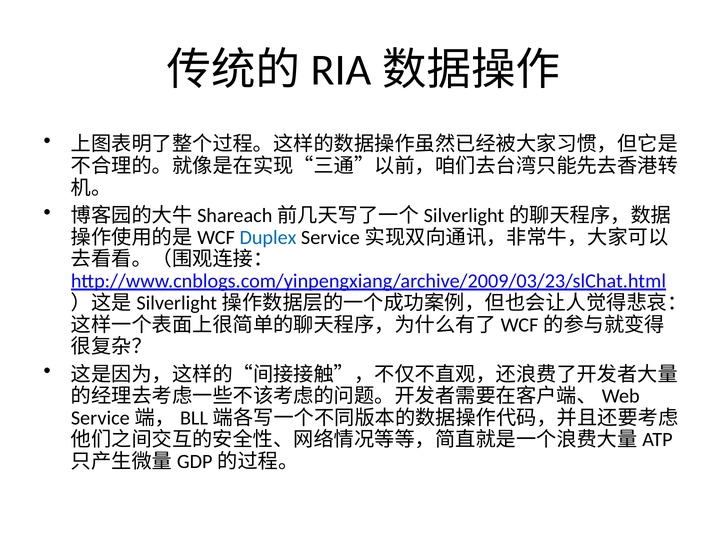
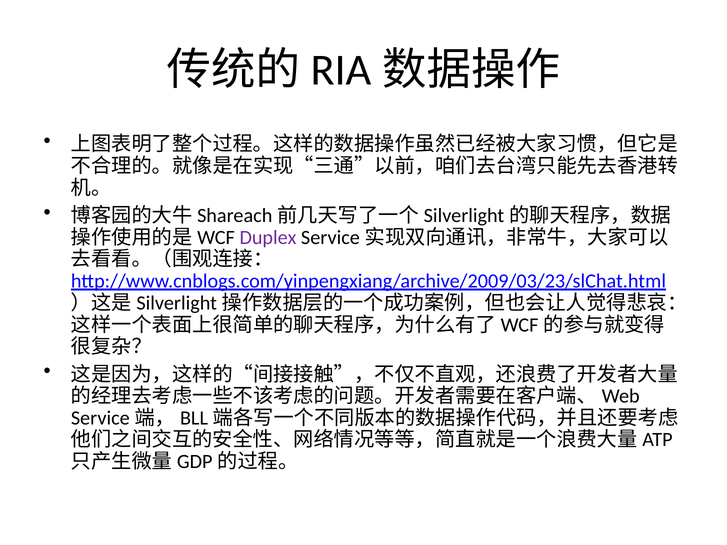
Duplex colour: blue -> purple
